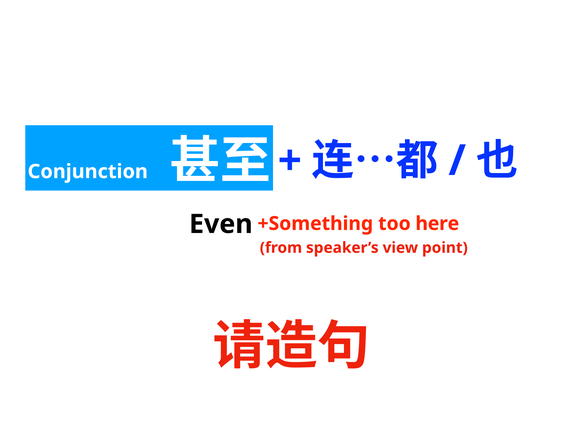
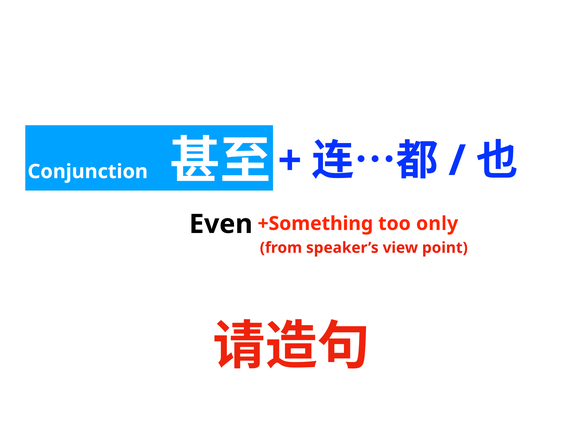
here: here -> only
